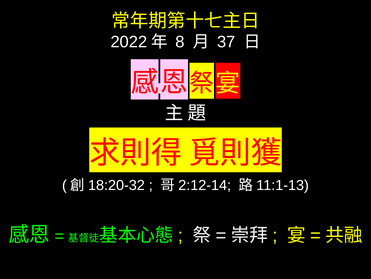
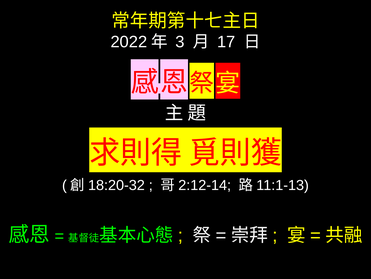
8: 8 -> 3
37: 37 -> 17
